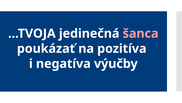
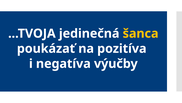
šanca colour: pink -> yellow
